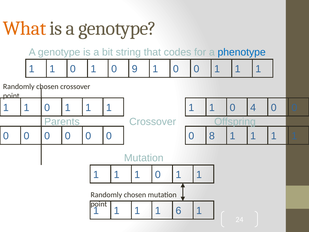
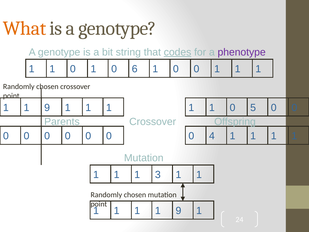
codes underline: none -> present
phenotype colour: blue -> purple
9: 9 -> 6
0 at (47, 108): 0 -> 9
4: 4 -> 5
8: 8 -> 4
0 at (158, 175): 0 -> 3
6 at (178, 211): 6 -> 9
